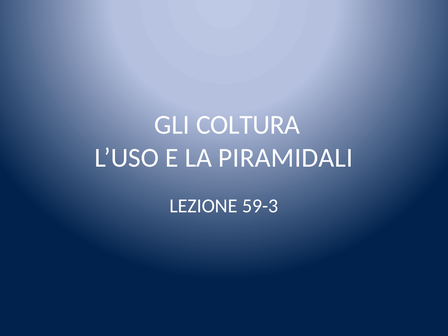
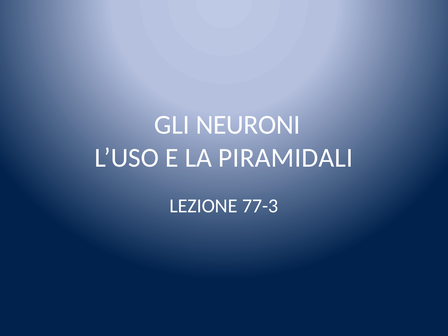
COLTURA: COLTURA -> NEURONI
59-3: 59-3 -> 77-3
